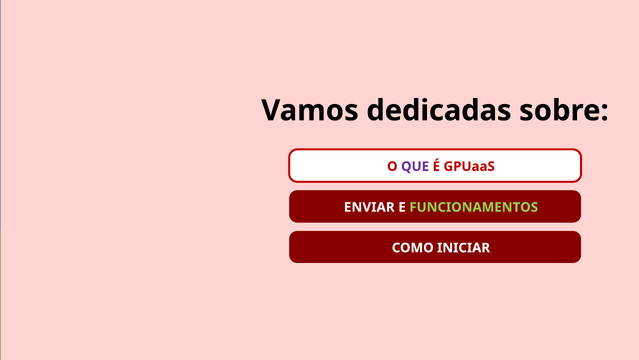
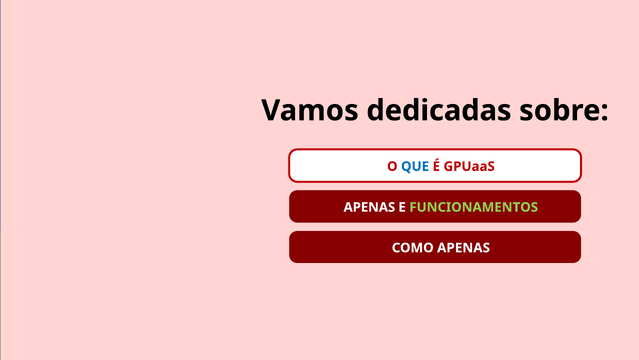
QUE colour: purple -> blue
ENVIAR at (369, 207): ENVIAR -> APENAS
COMO INICIAR: INICIAR -> APENAS
